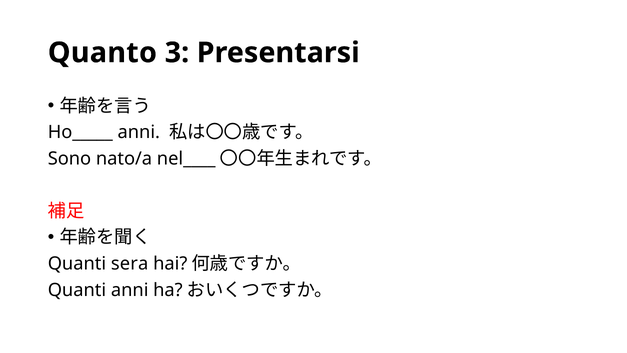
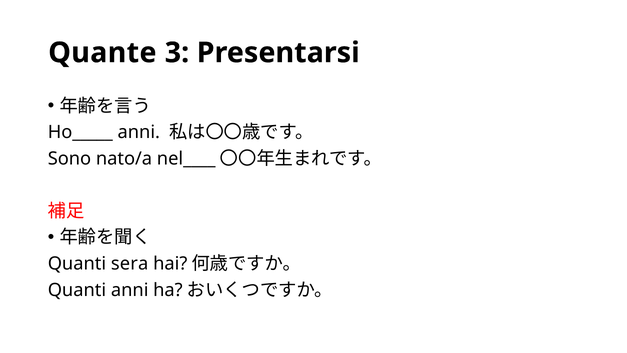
Quanto: Quanto -> Quante
